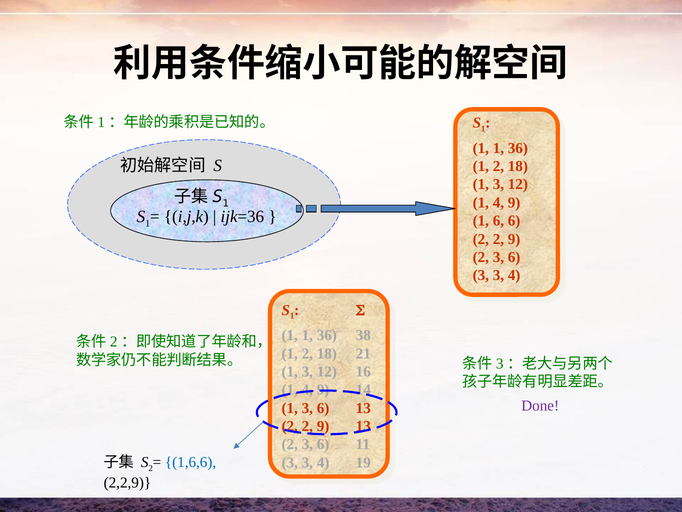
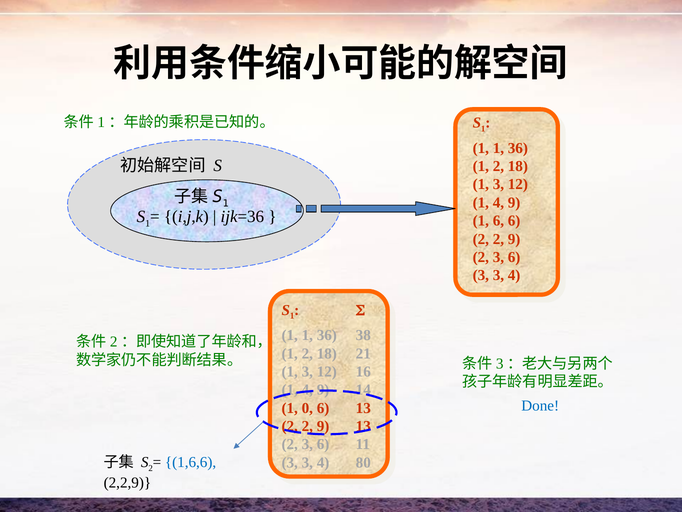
Done colour: purple -> blue
3 at (307, 408): 3 -> 0
19: 19 -> 80
